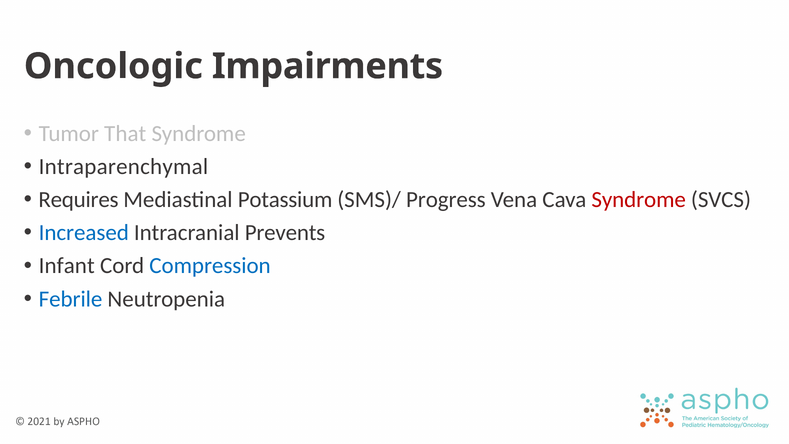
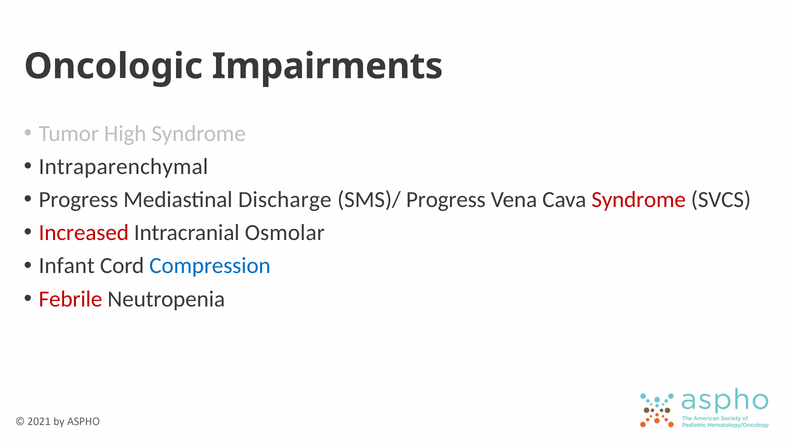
That: That -> High
Requires at (79, 200): Requires -> Progress
Potassium: Potassium -> Discharge
Increased colour: blue -> red
Prevents: Prevents -> Osmolar
Febrile colour: blue -> red
